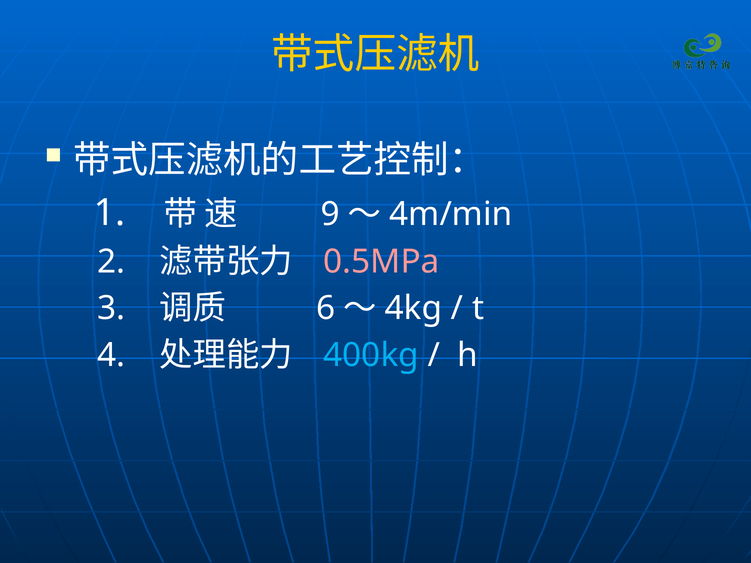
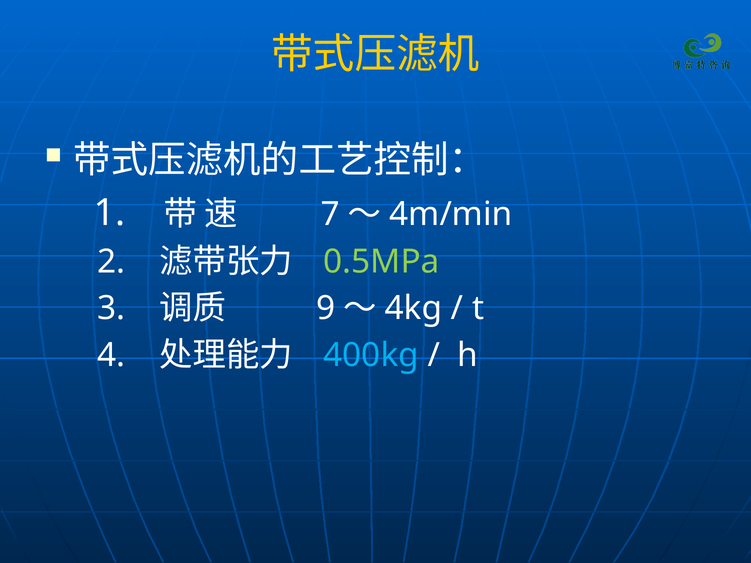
9: 9 -> 7
0.5MPa colour: pink -> light green
6: 6 -> 9
